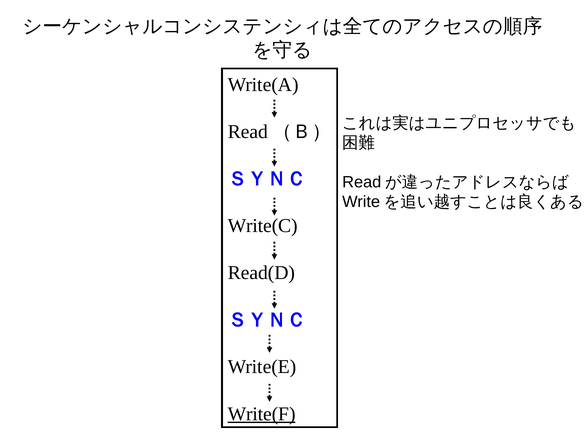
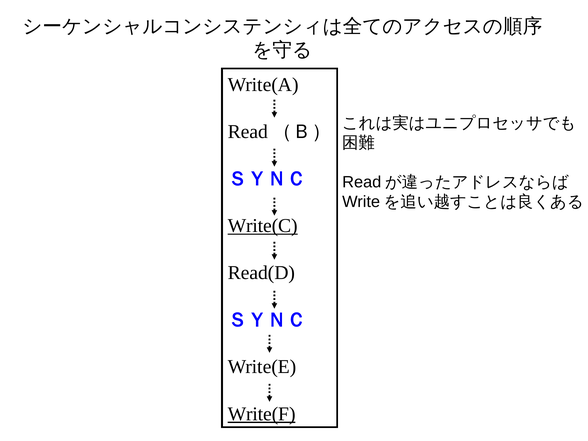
Write(C underline: none -> present
